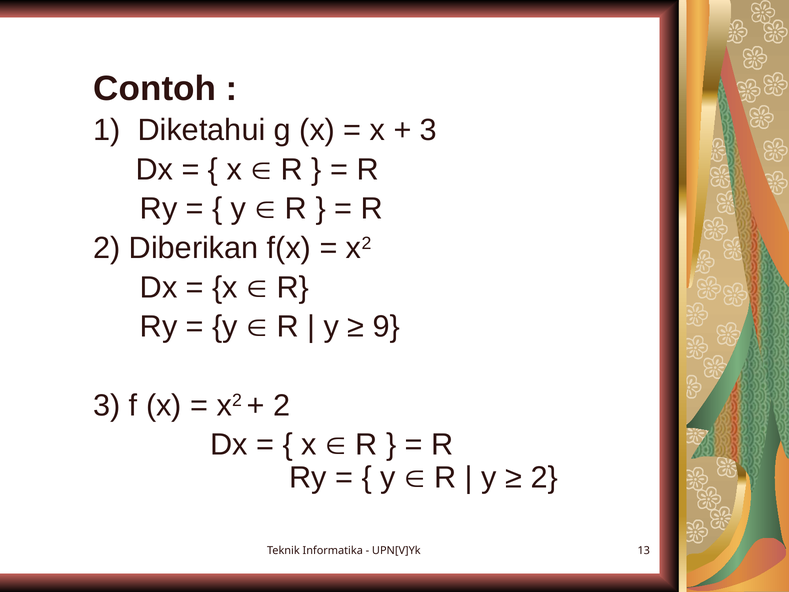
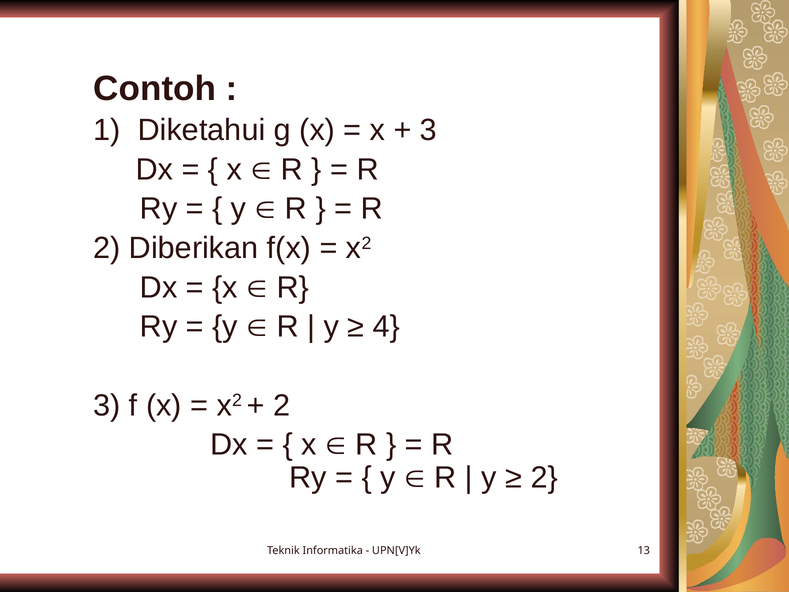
9: 9 -> 4
